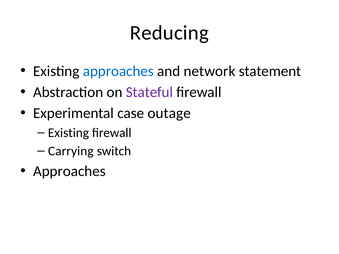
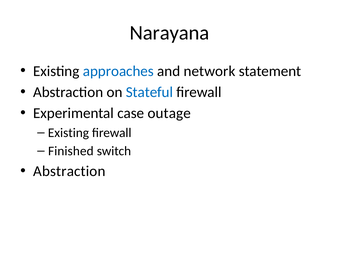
Reducing: Reducing -> Narayana
Stateful colour: purple -> blue
Carrying: Carrying -> Finished
Approaches at (69, 171): Approaches -> Abstraction
